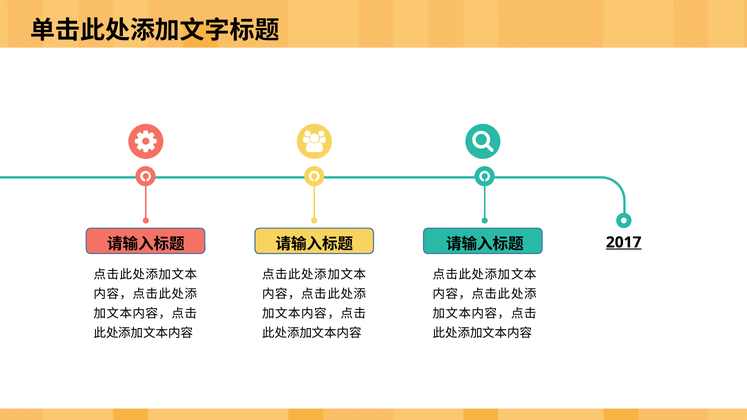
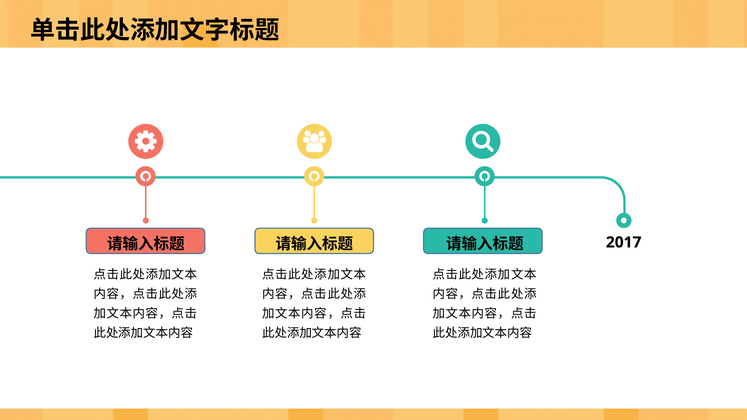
2017 underline: present -> none
